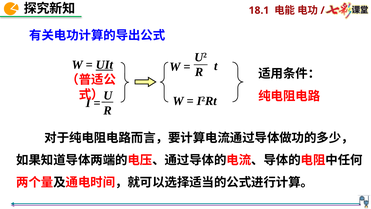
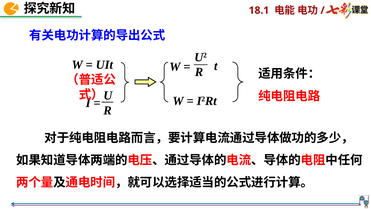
UIt underline: present -> none
